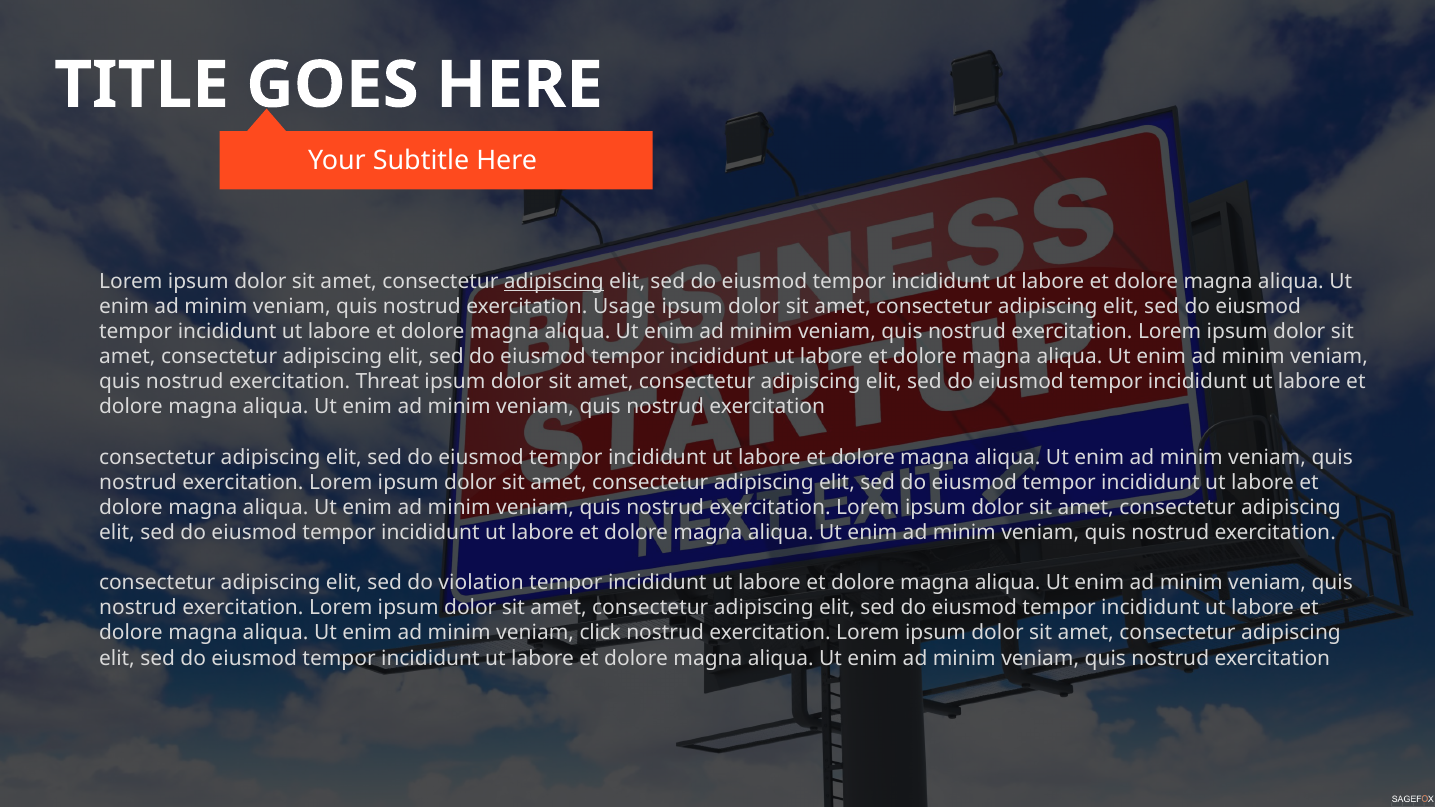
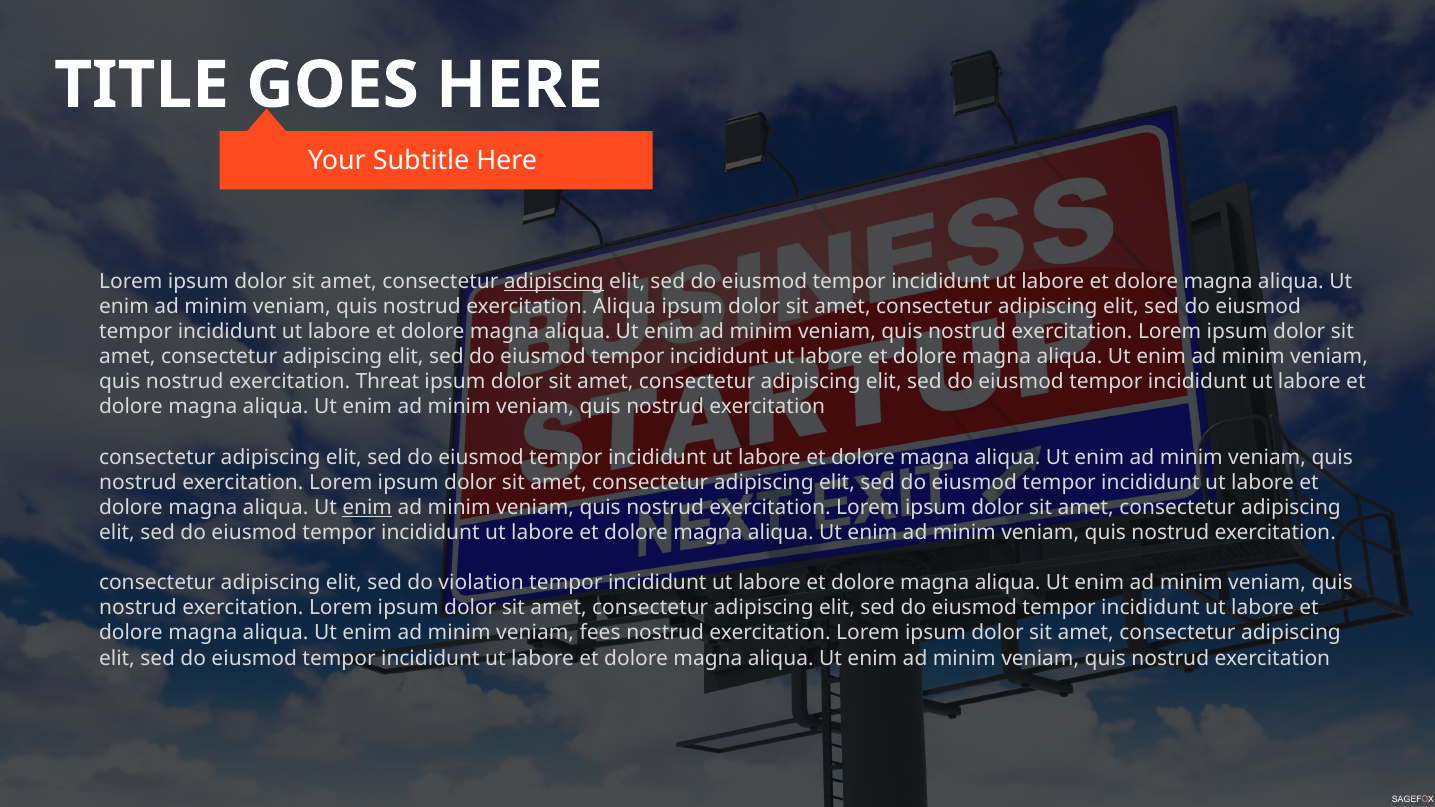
exercitation Usage: Usage -> Aliqua
enim at (367, 508) underline: none -> present
click: click -> fees
